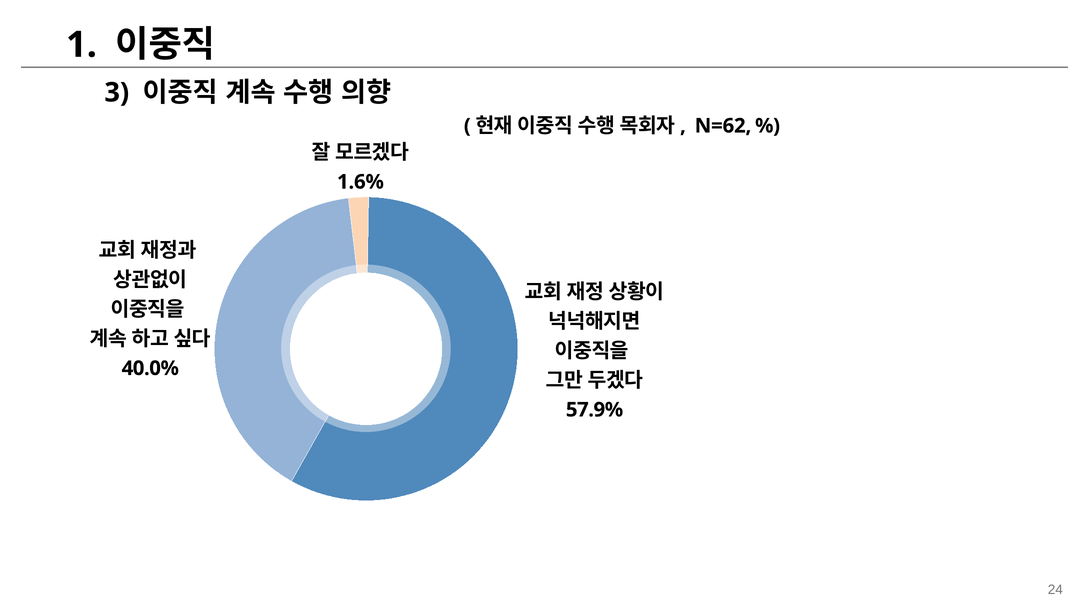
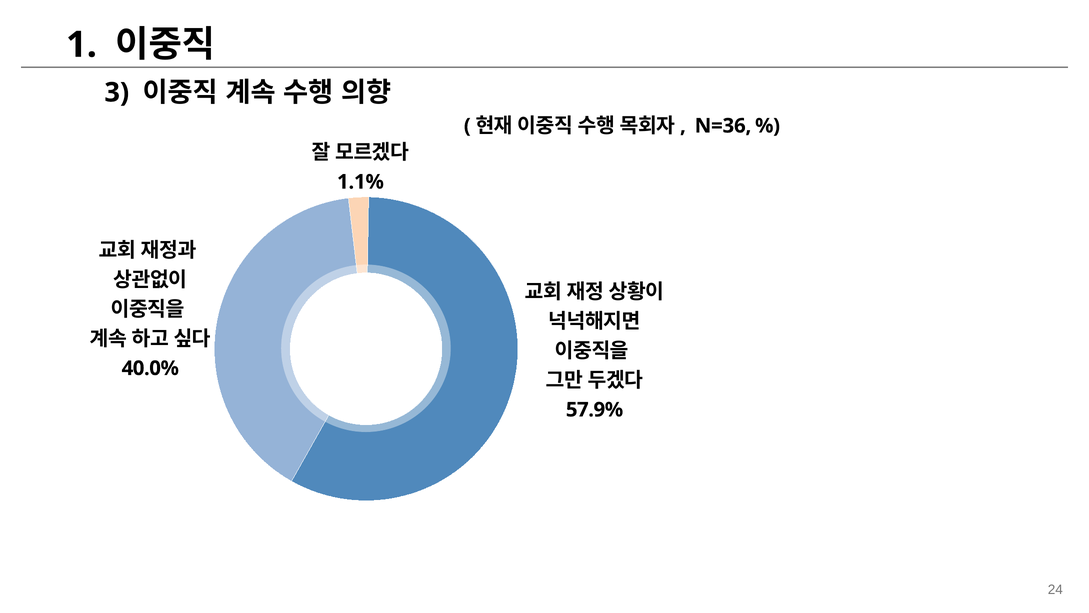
N=62: N=62 -> N=36
1.6%: 1.6% -> 1.1%
